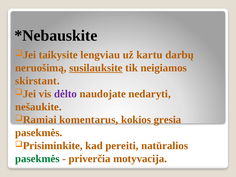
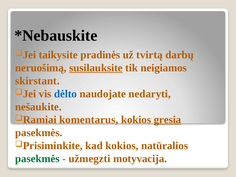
lengviau: lengviau -> pradinės
kartu: kartu -> tvirtą
dėlto colour: purple -> blue
gresia underline: none -> present
kad pereiti: pereiti -> kokios
priverčia: priverčia -> užmegzti
